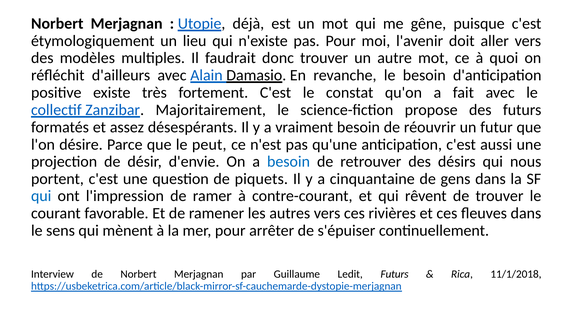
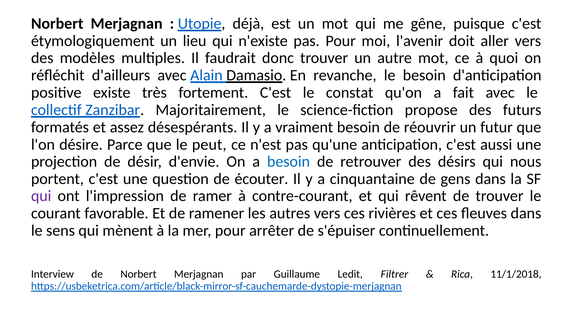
piquets: piquets -> écouter
qui at (41, 196) colour: blue -> purple
Ledit Futurs: Futurs -> Filtrer
